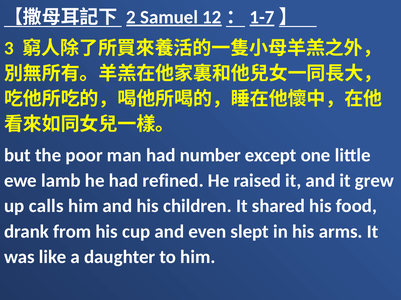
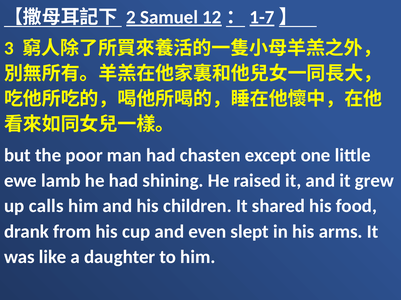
number: number -> chasten
refined: refined -> shining
